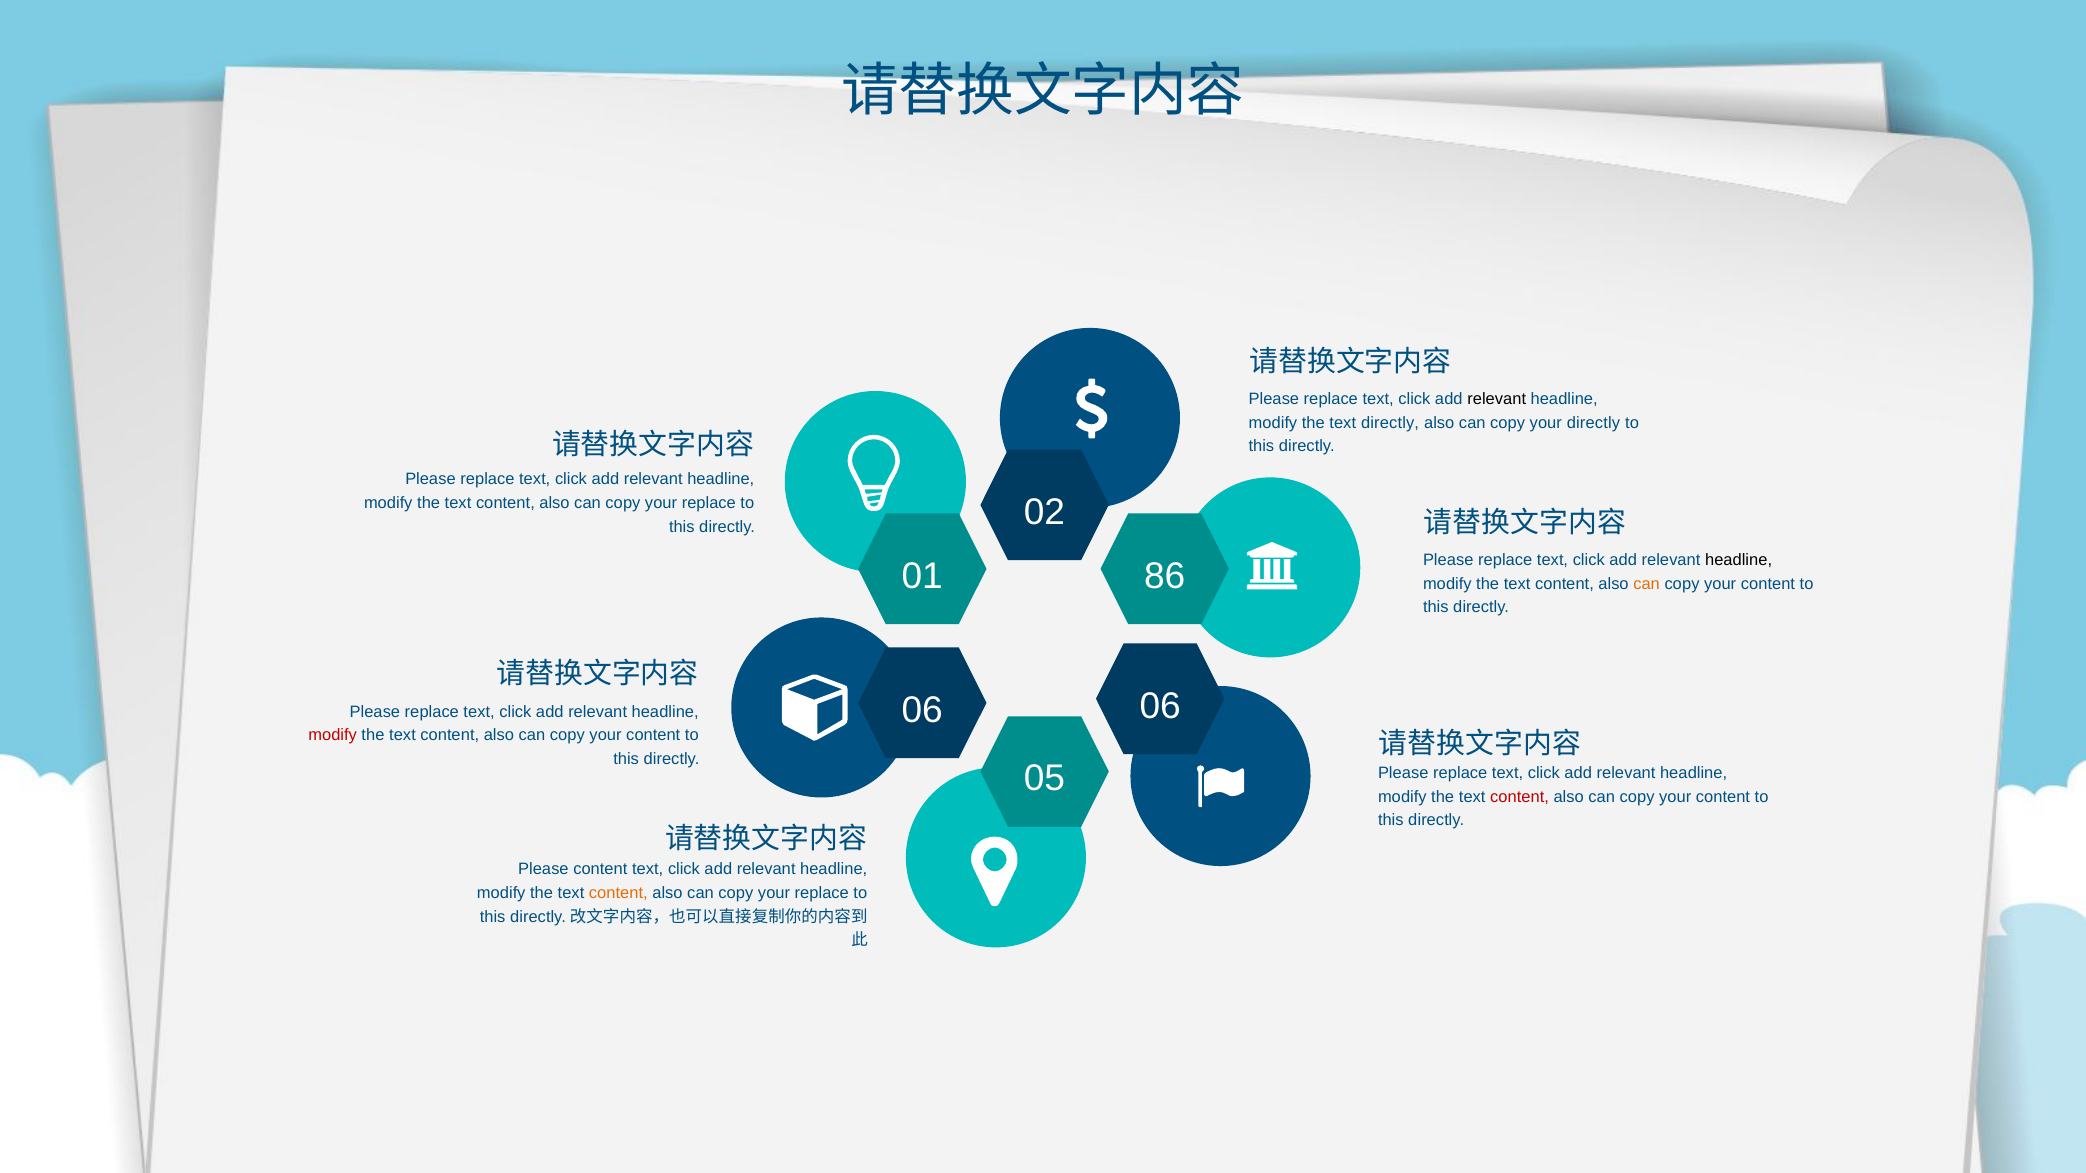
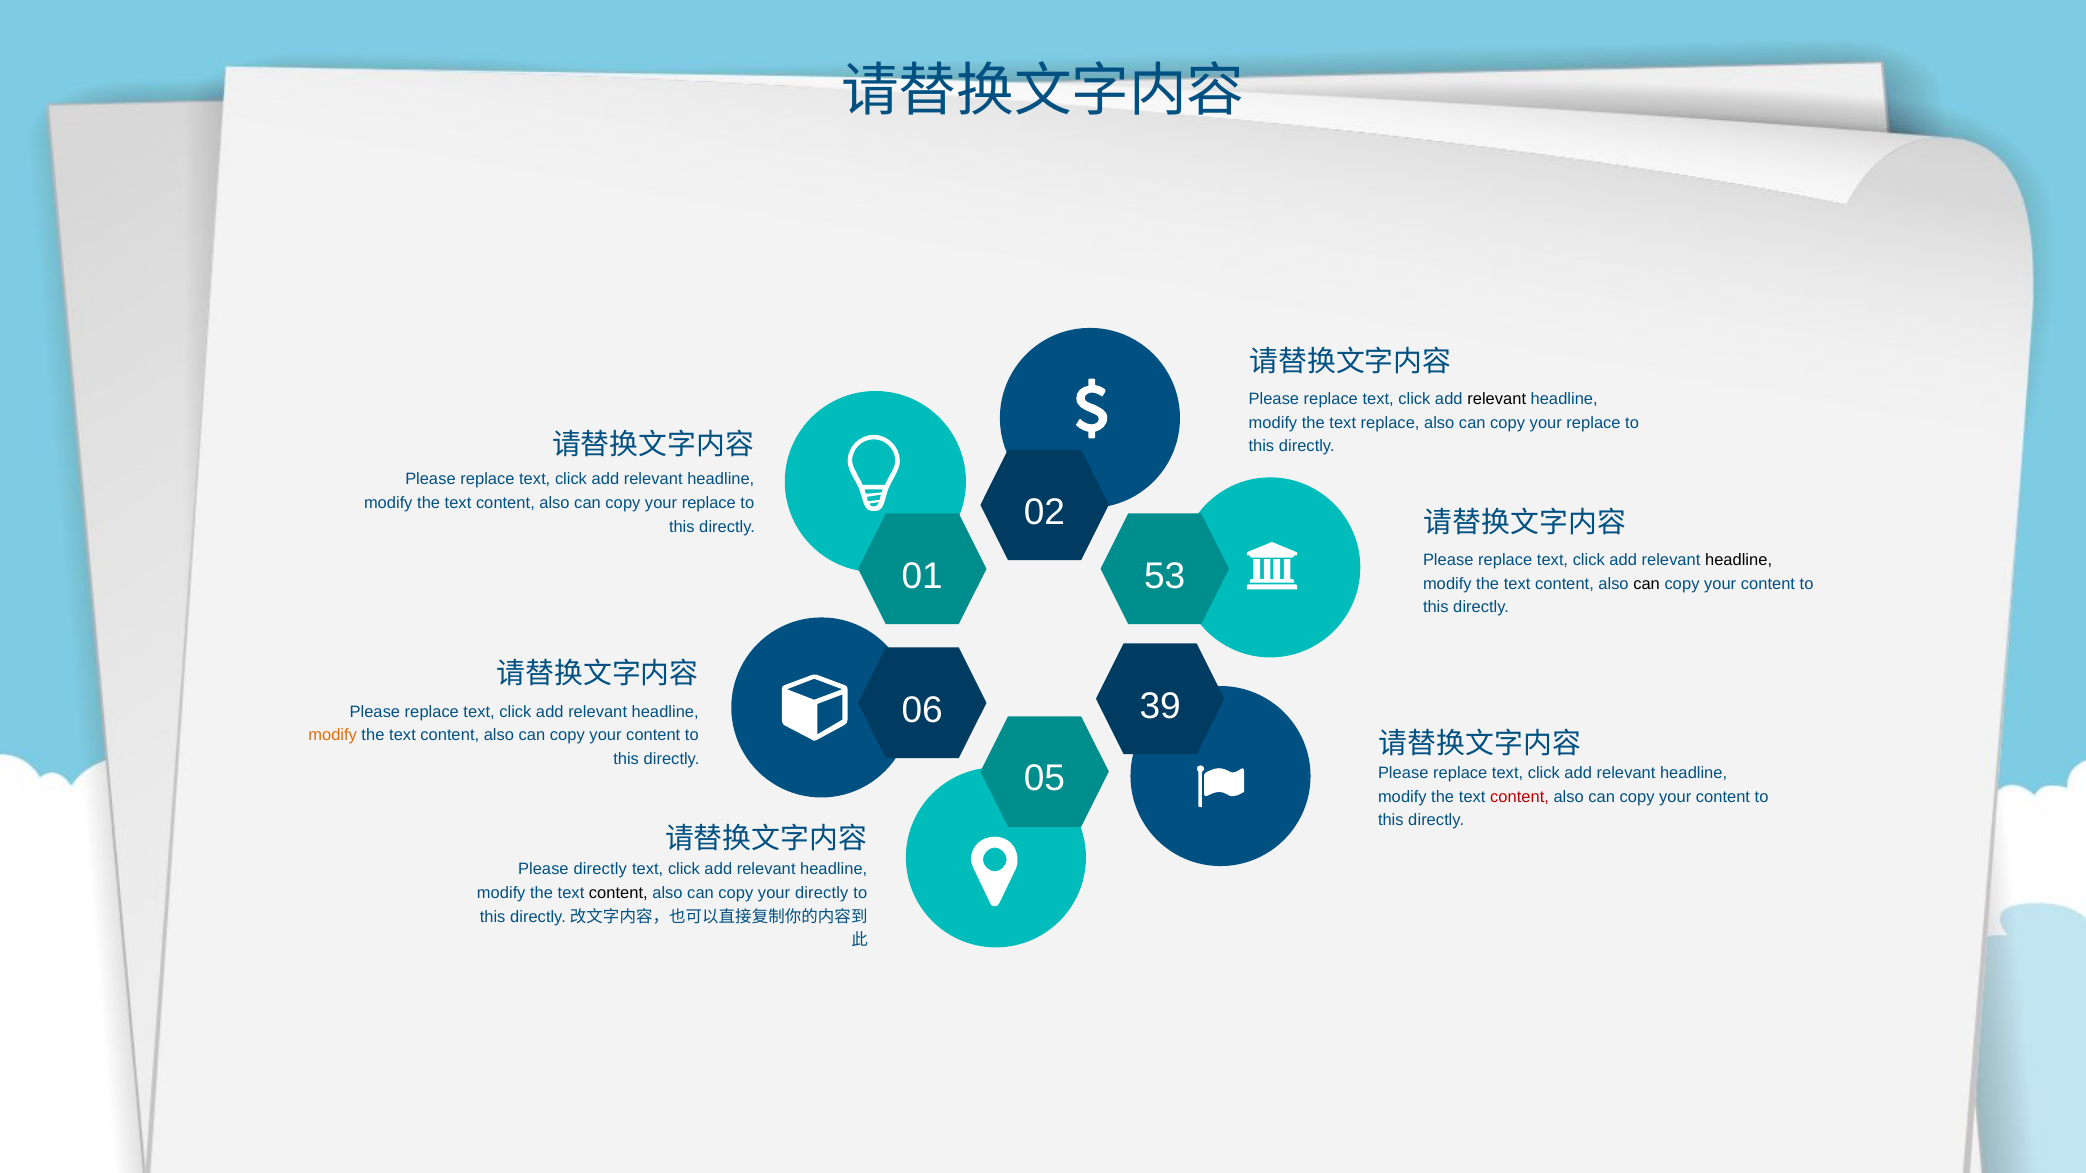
text directly: directly -> replace
directly at (1593, 423): directly -> replace
86: 86 -> 53
can at (1647, 584) colour: orange -> black
06 06: 06 -> 39
modify at (333, 735) colour: red -> orange
Please content: content -> directly
content at (618, 893) colour: orange -> black
replace at (822, 893): replace -> directly
